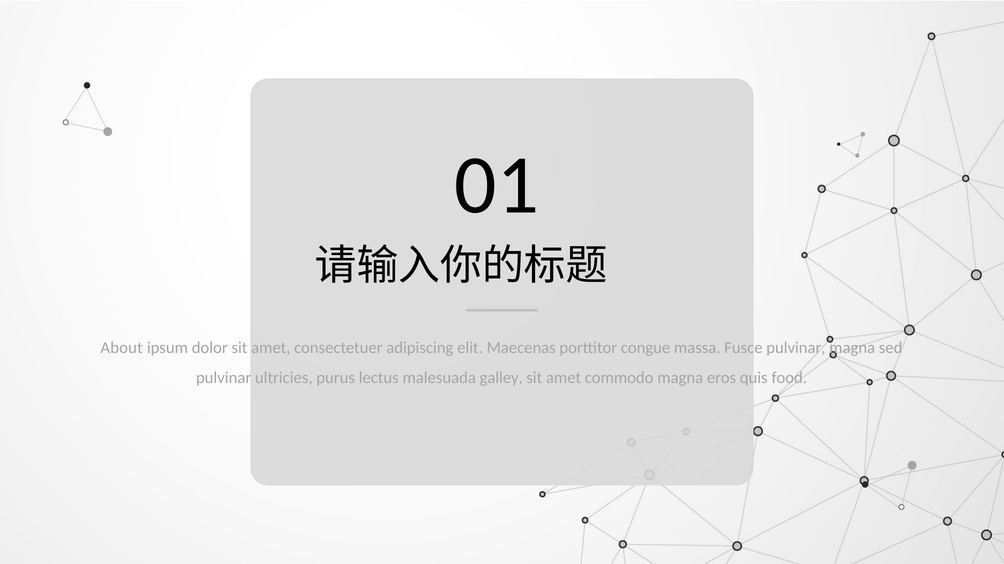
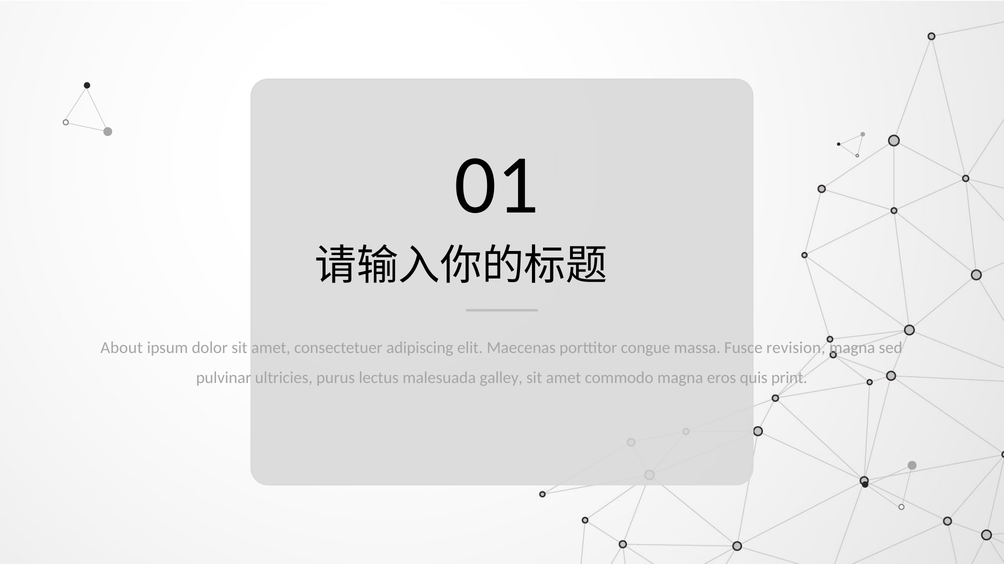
Fusce pulvinar: pulvinar -> revision
food: food -> print
